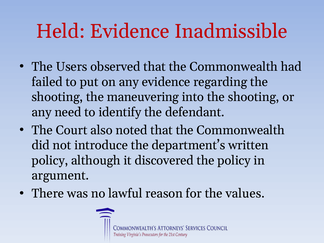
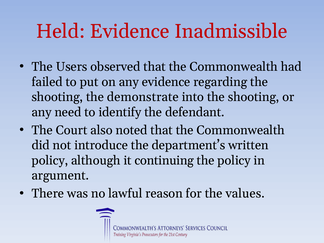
maneuvering: maneuvering -> demonstrate
discovered: discovered -> continuing
